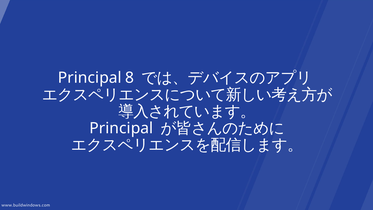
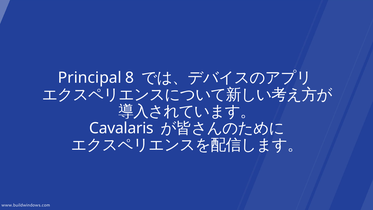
Principal at (121, 128): Principal -> Cavalaris
